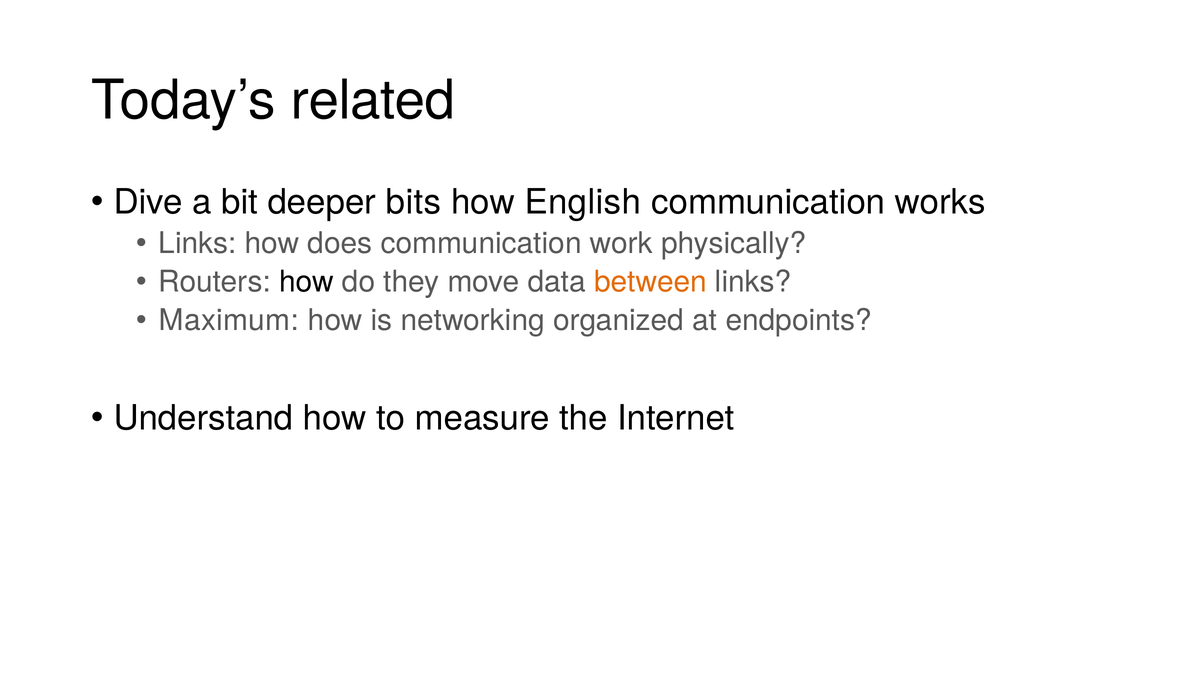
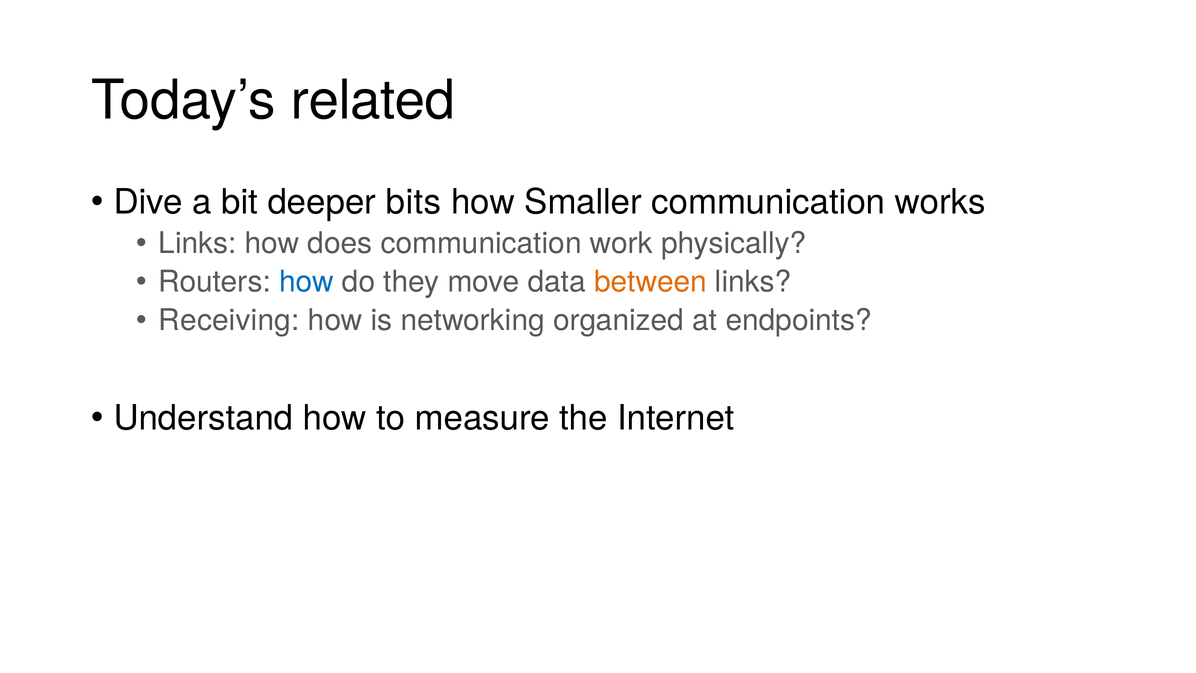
English: English -> Smaller
how at (306, 282) colour: black -> blue
Maximum: Maximum -> Receiving
